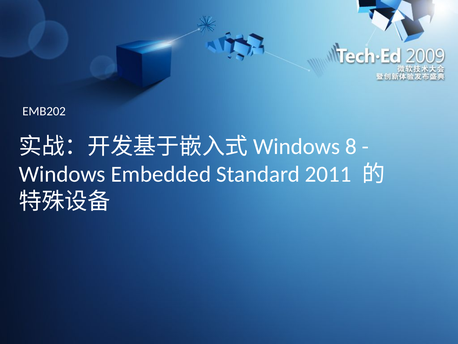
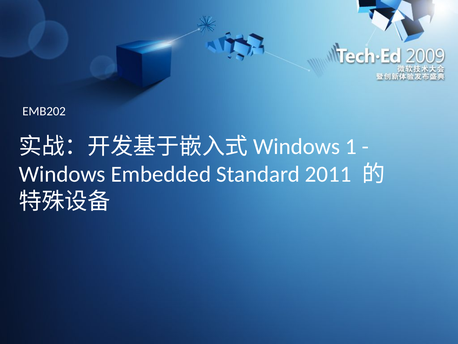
8: 8 -> 1
